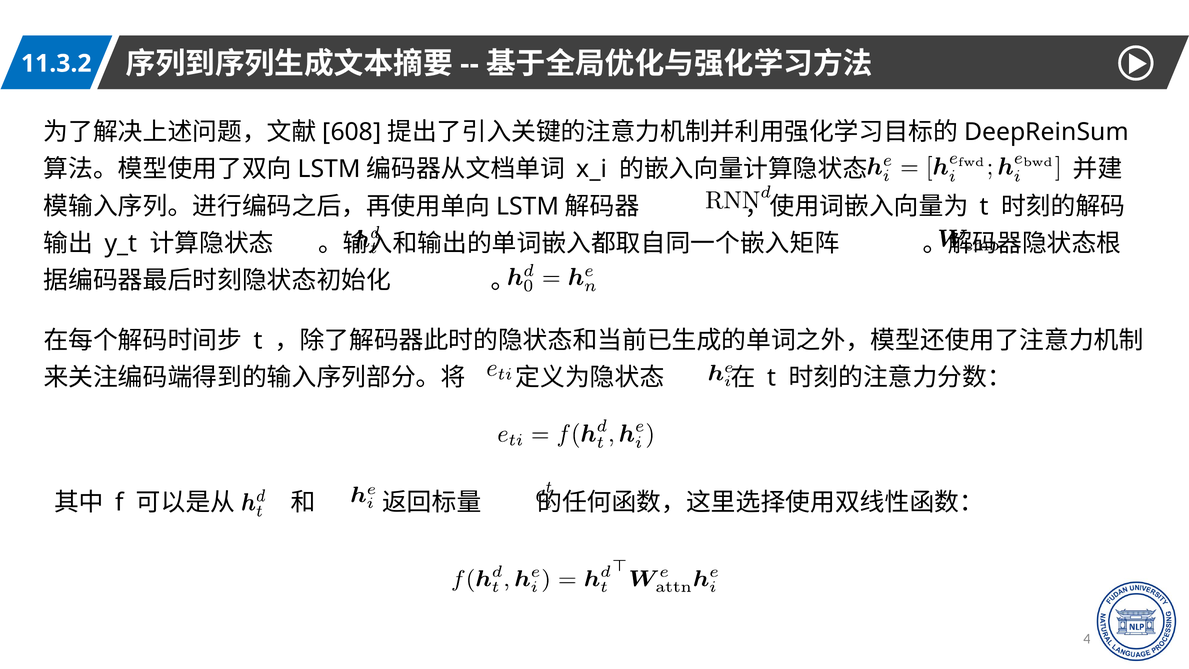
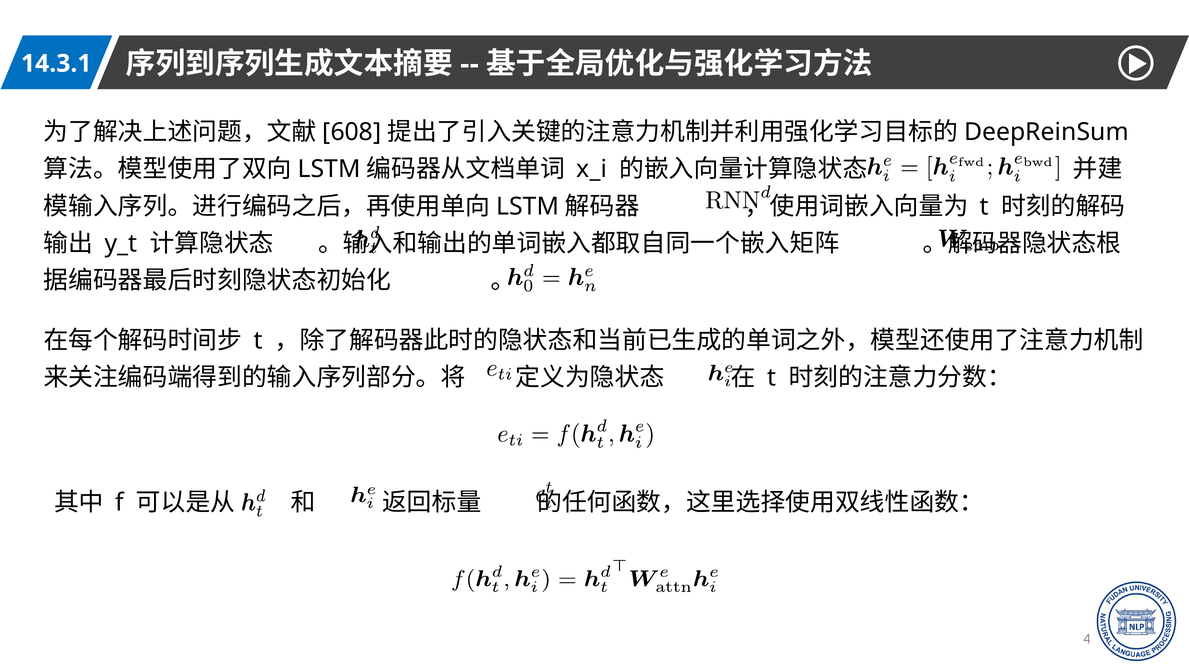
11.3.2: 11.3.2 -> 14.3.1
